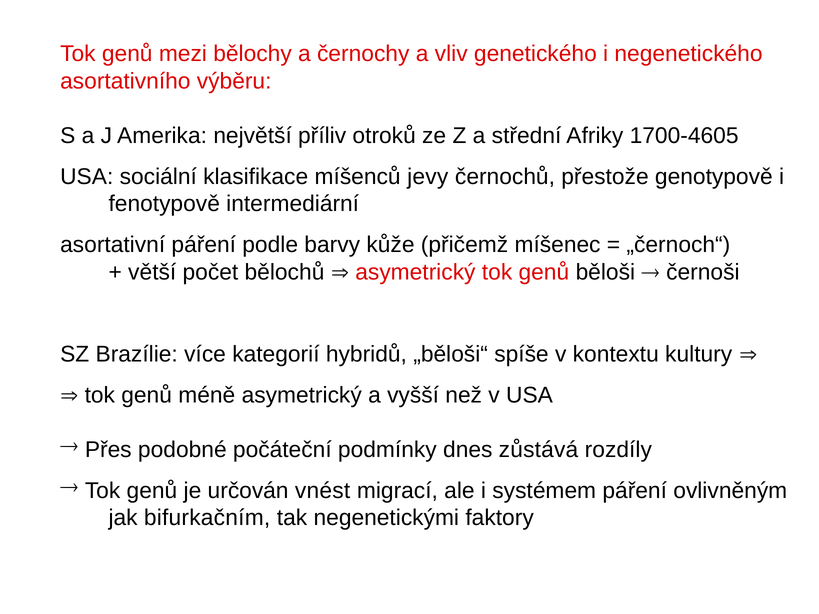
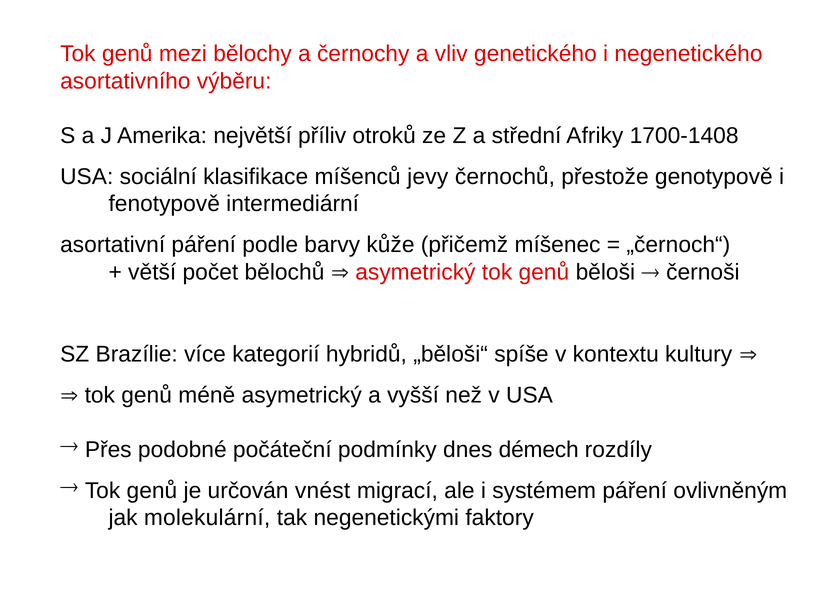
1700-4605: 1700-4605 -> 1700-1408
zůstává: zůstává -> démech
bifurkačním: bifurkačním -> molekulární
